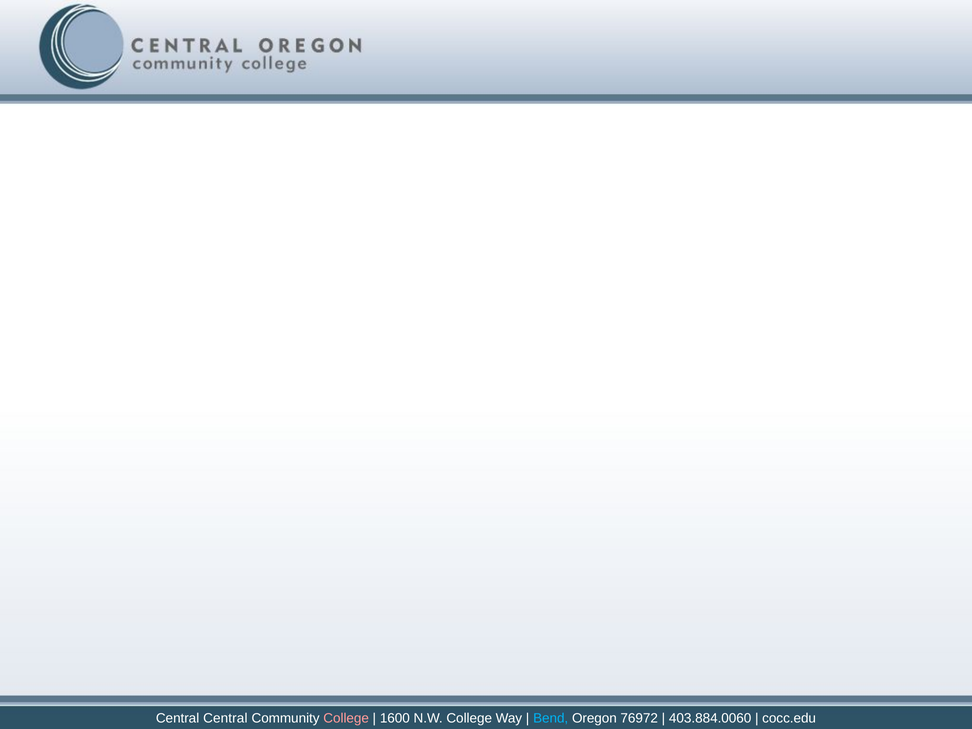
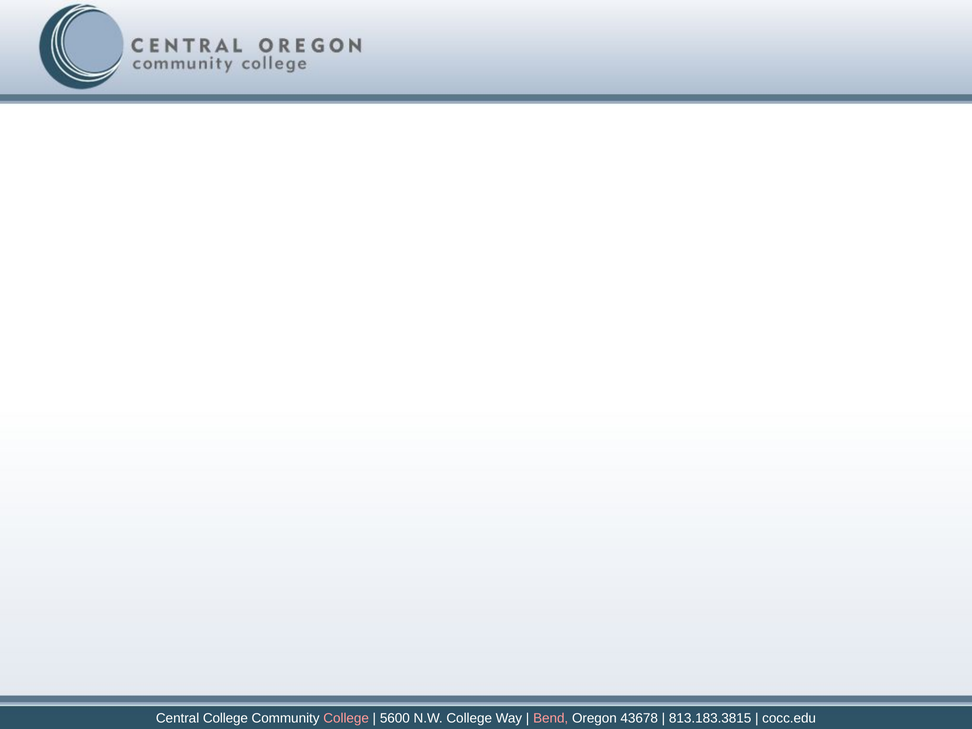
Central Central: Central -> College
1600: 1600 -> 5600
Bend colour: light blue -> pink
76972: 76972 -> 43678
403.884.0060: 403.884.0060 -> 813.183.3815
